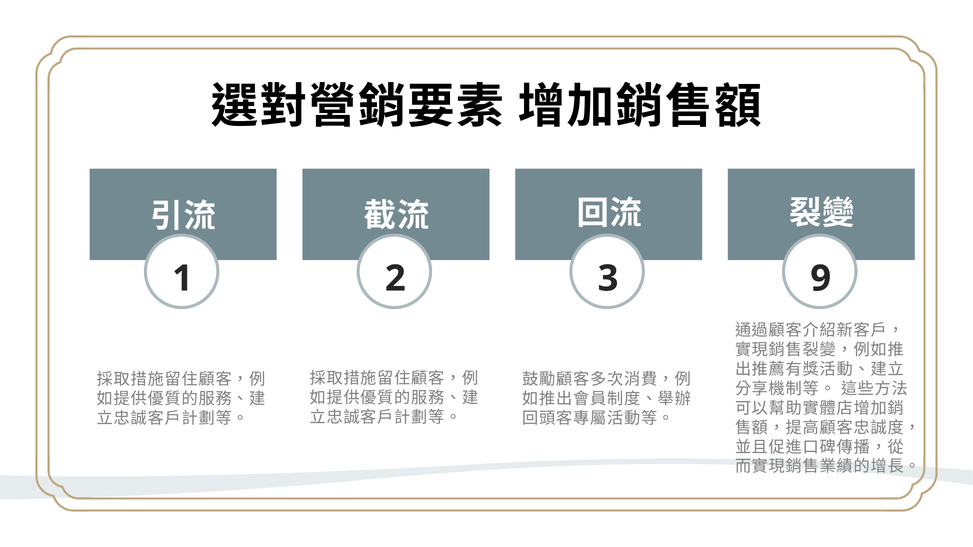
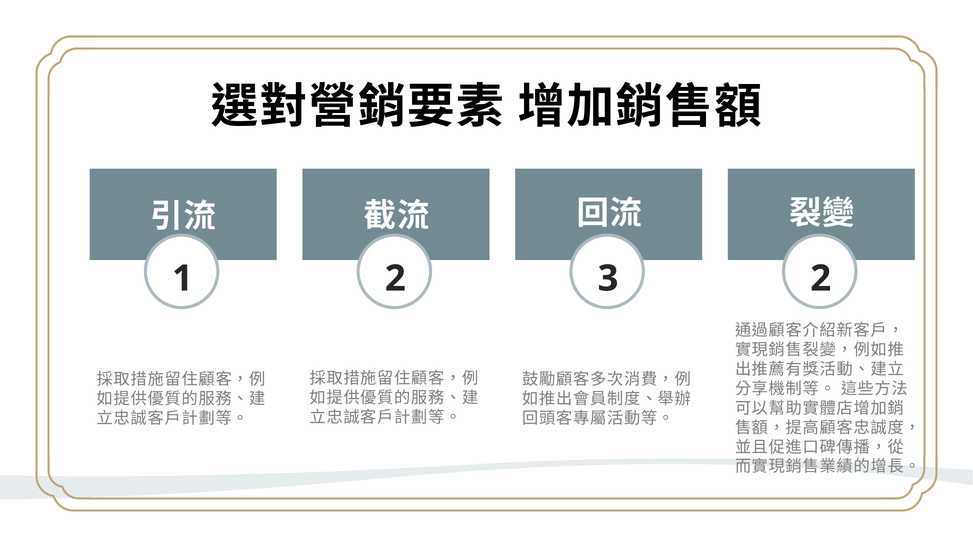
3 9: 9 -> 2
